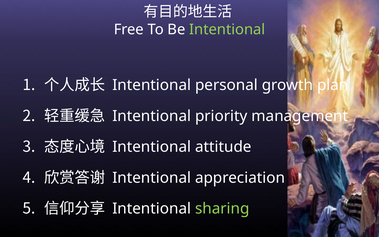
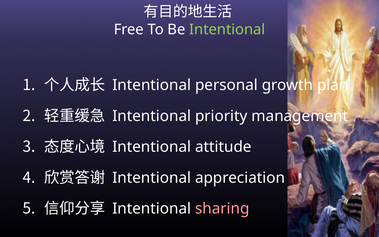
sharing colour: light green -> pink
